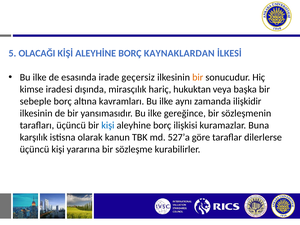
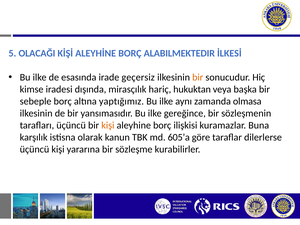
KAYNAKLARDAN: KAYNAKLARDAN -> ALABILMEKTEDIR
kavramları: kavramları -> yaptığımız
ilişkidir: ilişkidir -> olmasa
kişi at (108, 125) colour: blue -> orange
527’a: 527’a -> 605’a
